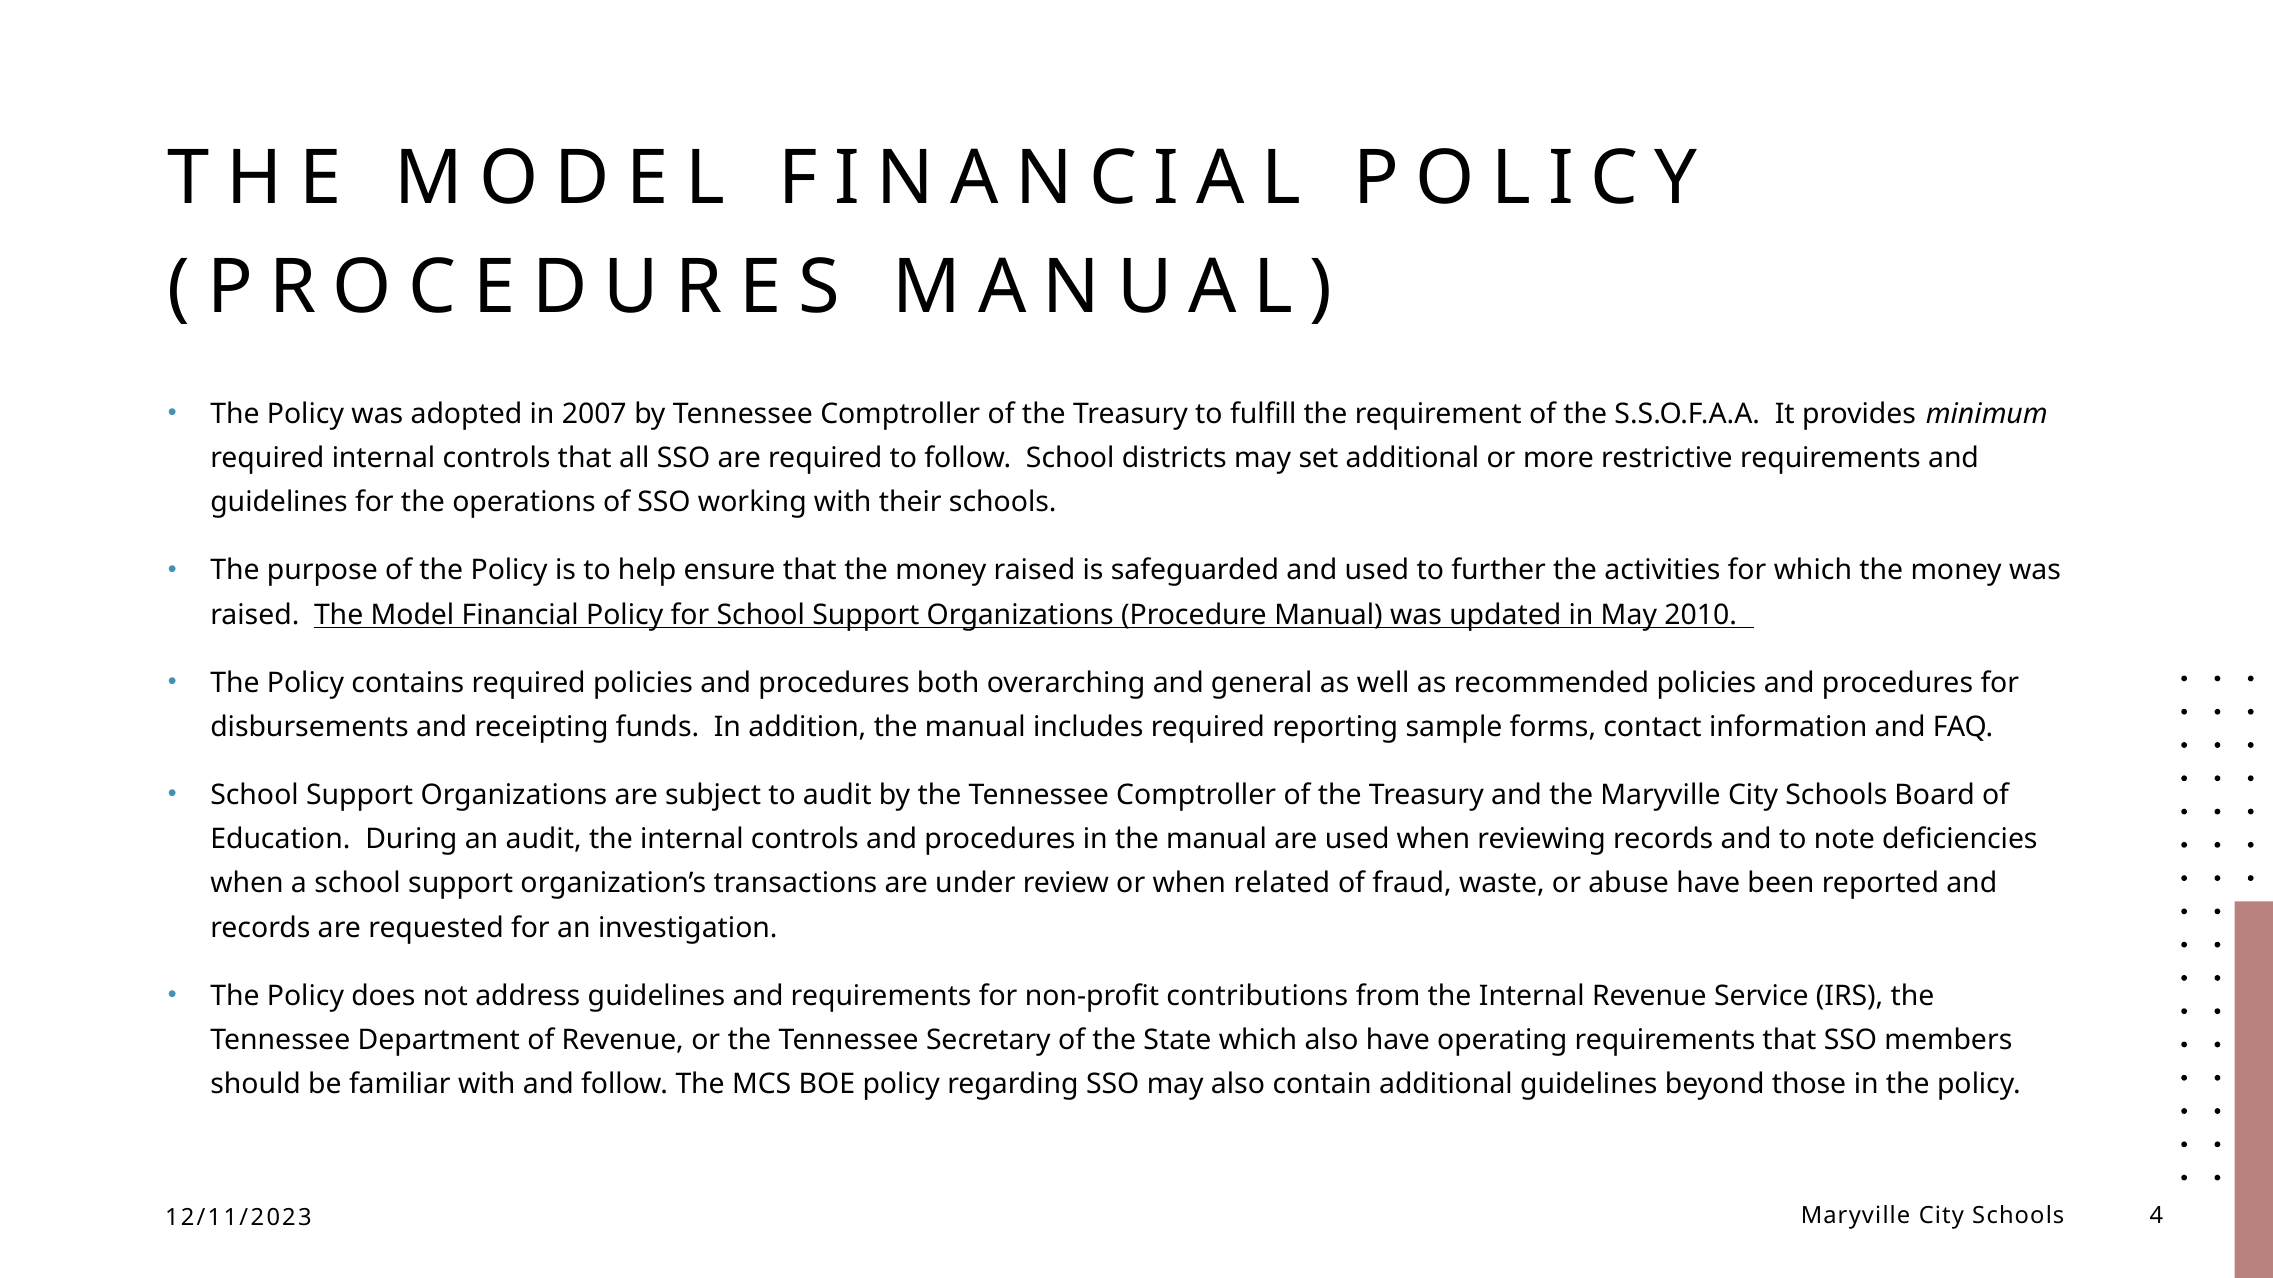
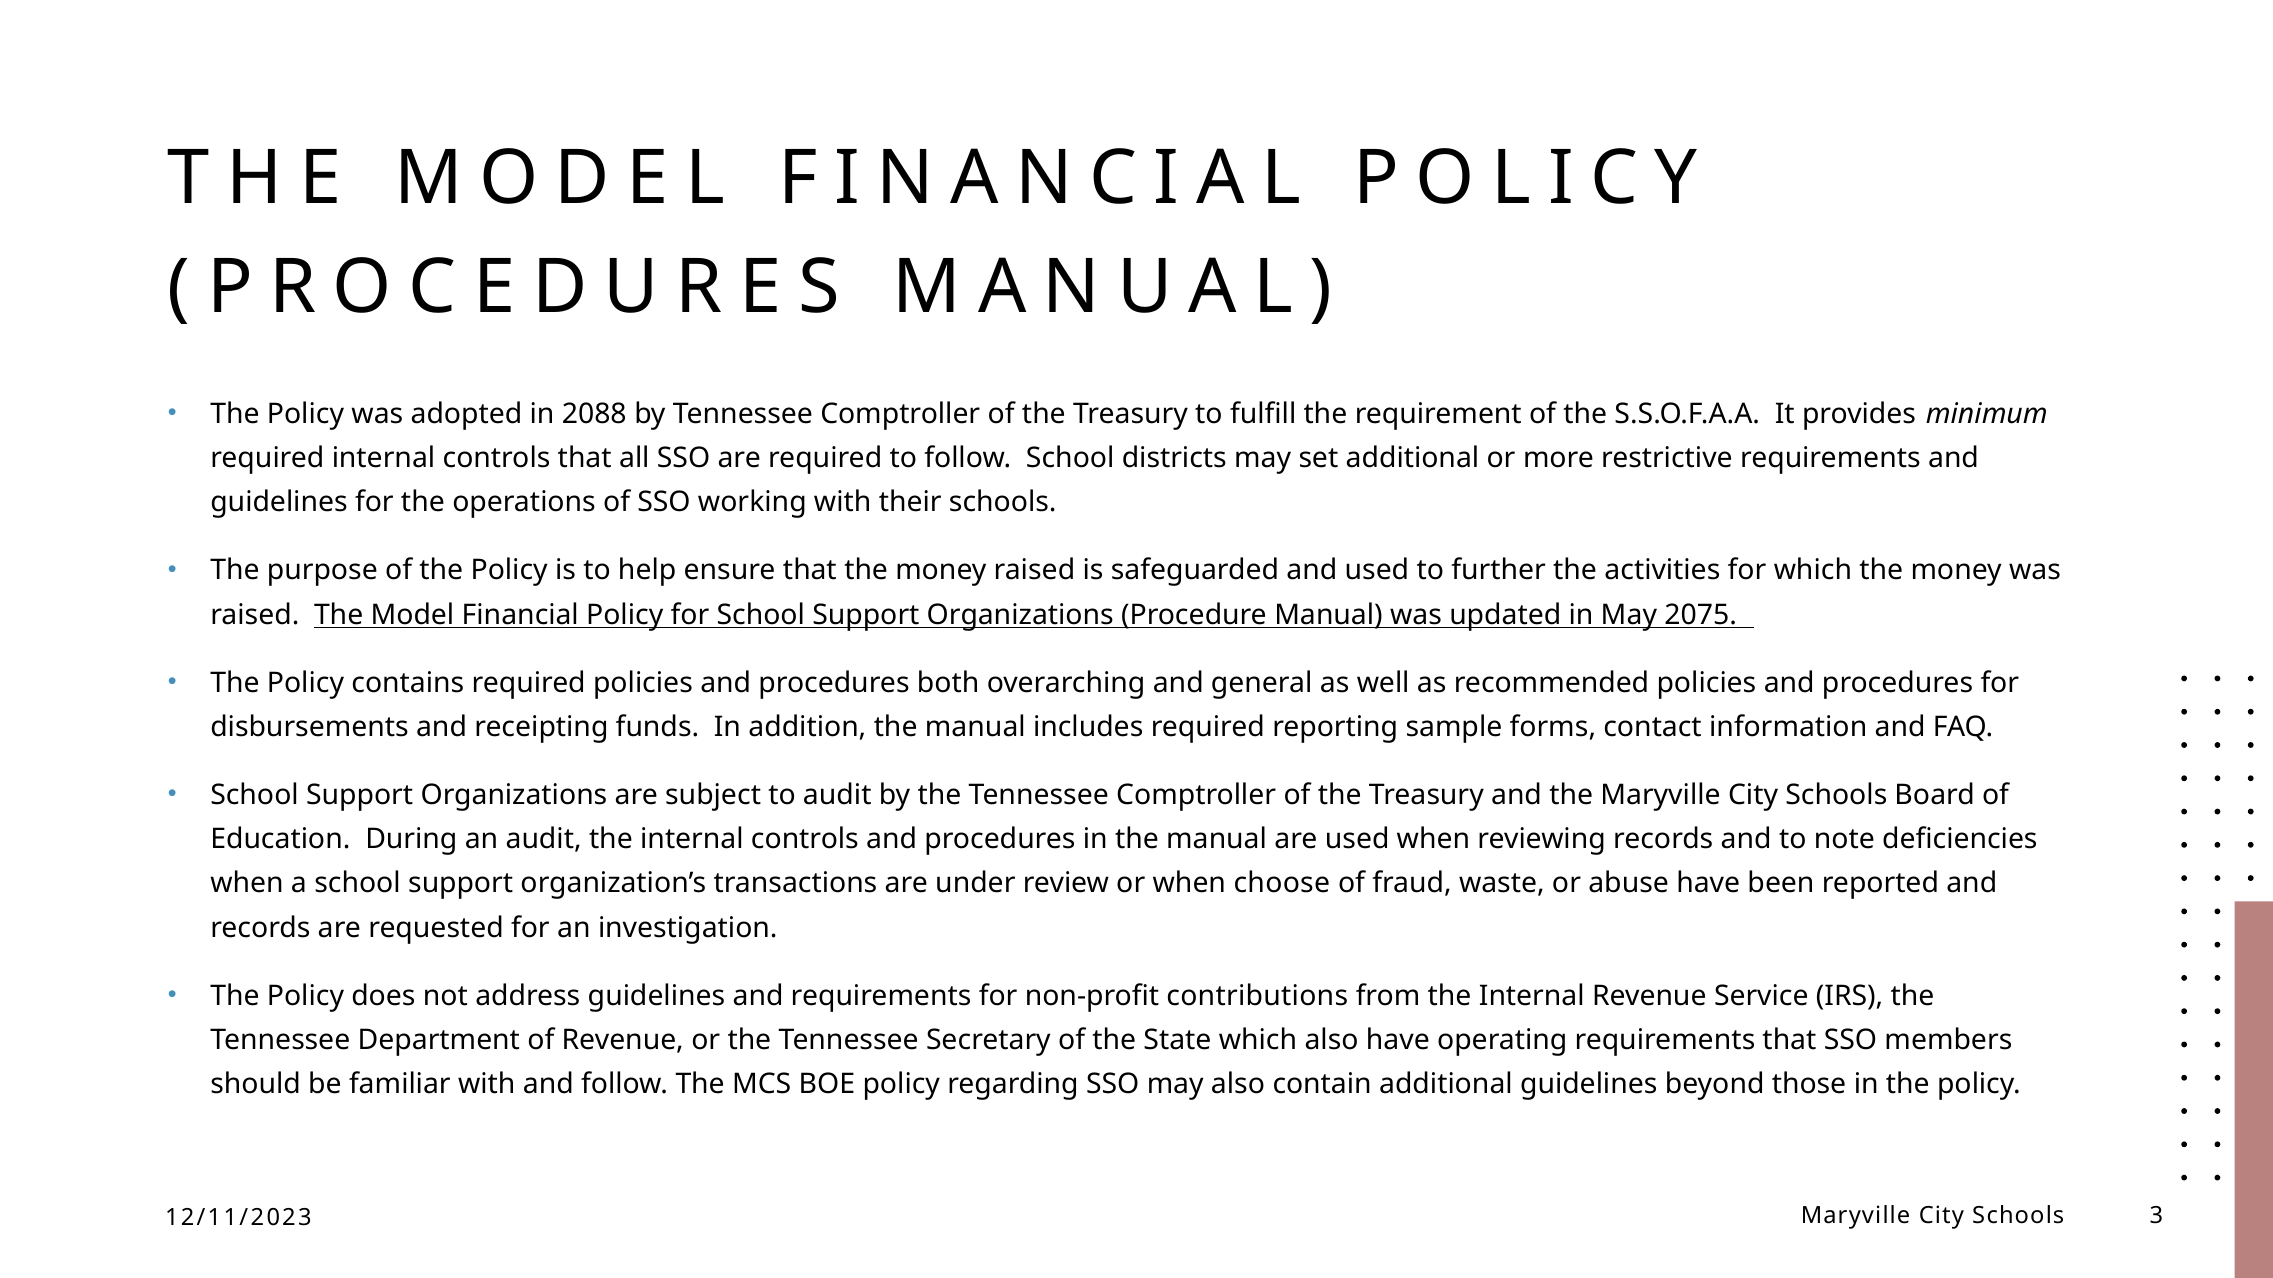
2007: 2007 -> 2088
2010: 2010 -> 2075
related: related -> choose
4: 4 -> 3
